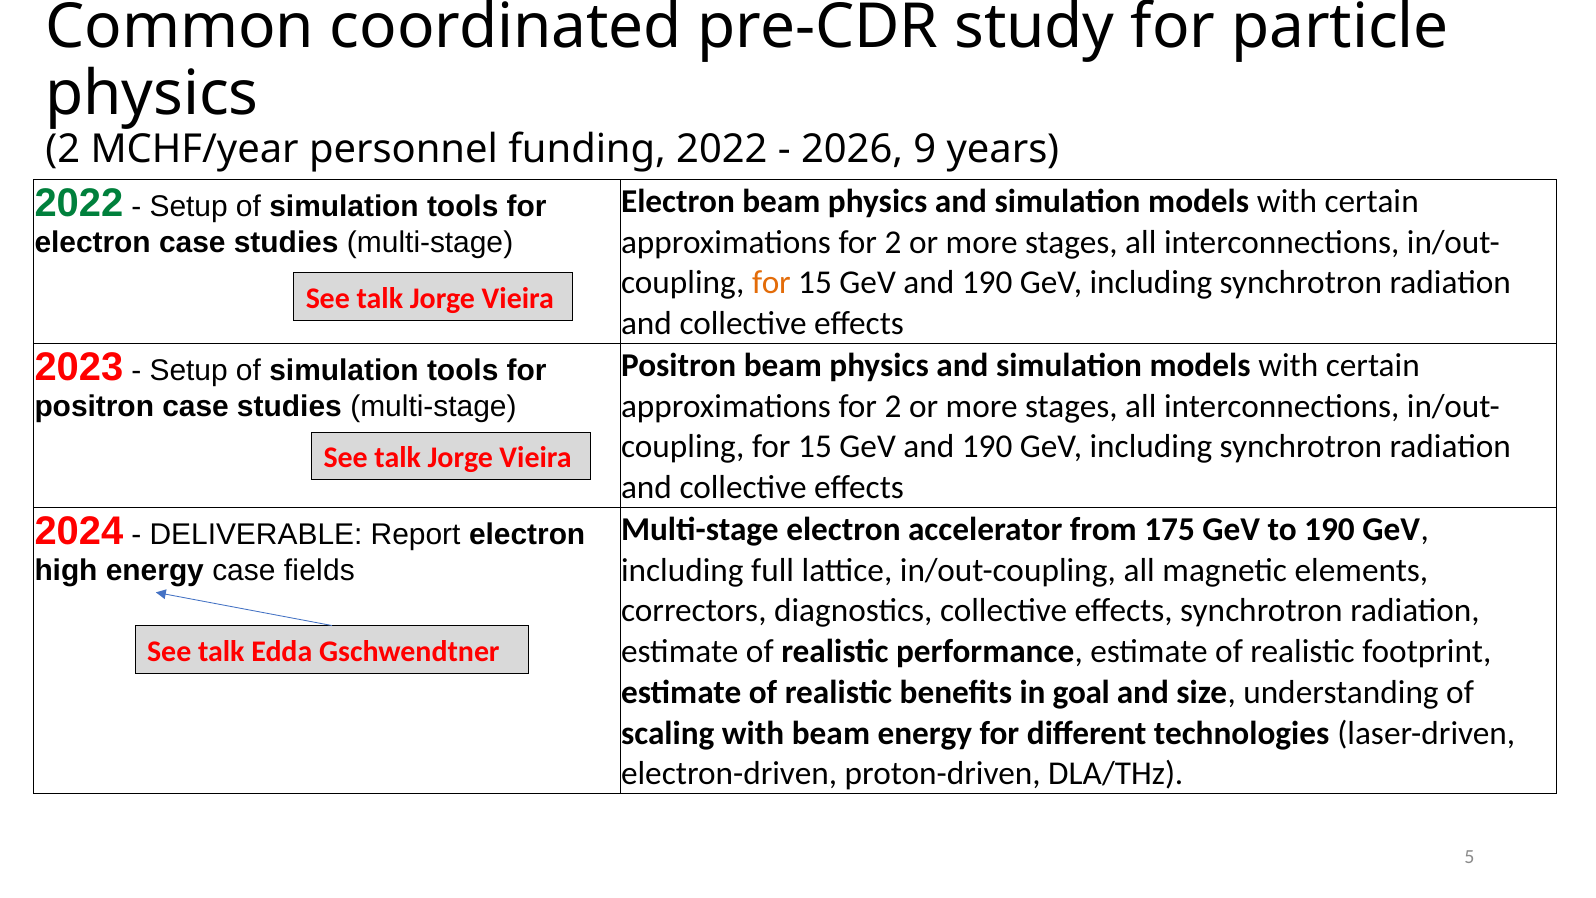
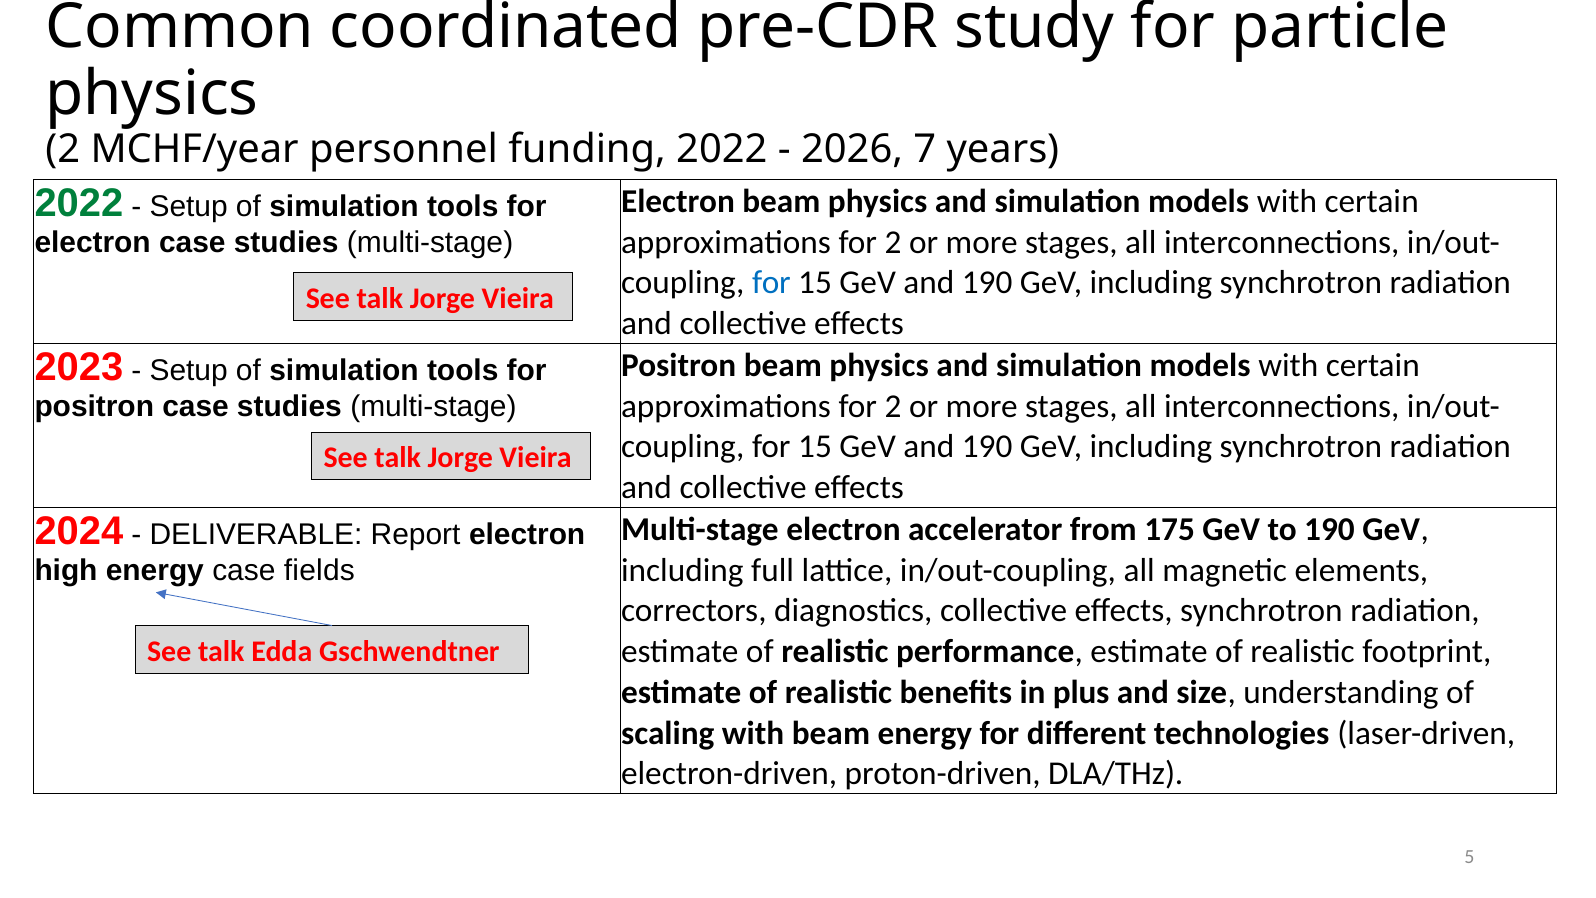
9: 9 -> 7
for at (771, 283) colour: orange -> blue
goal: goal -> plus
